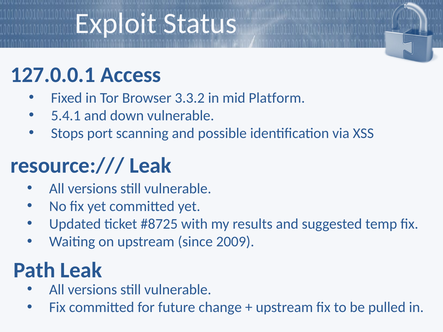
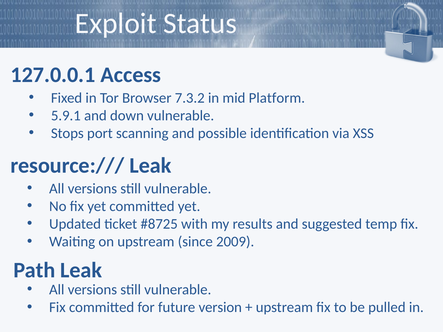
3.3.2: 3.3.2 -> 7.3.2
5.4.1: 5.4.1 -> 5.9.1
change: change -> version
